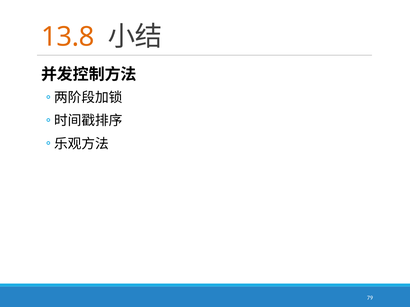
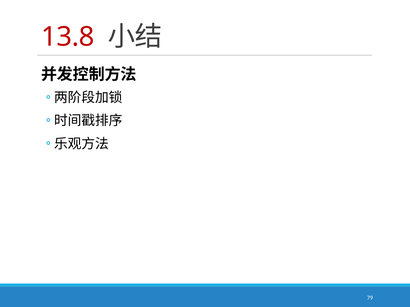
13.8 colour: orange -> red
